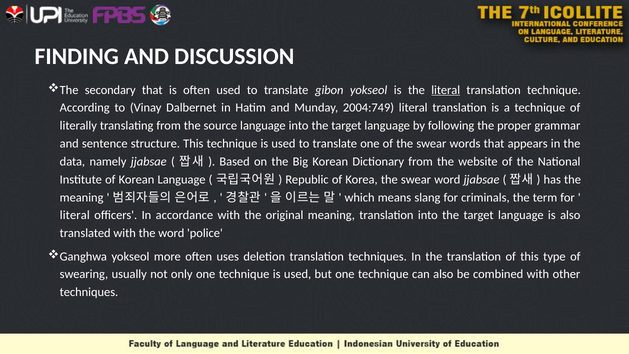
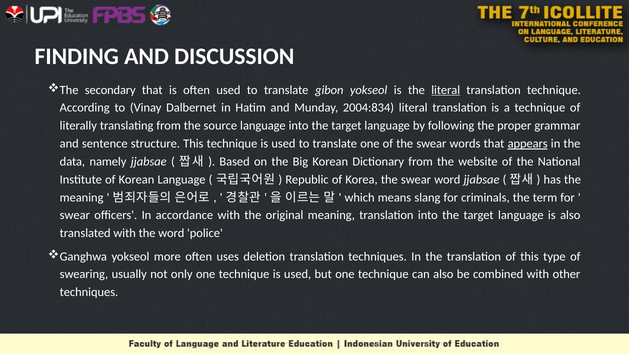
2004:749: 2004:749 -> 2004:834
appears underline: none -> present
literal at (75, 215): literal -> swear
